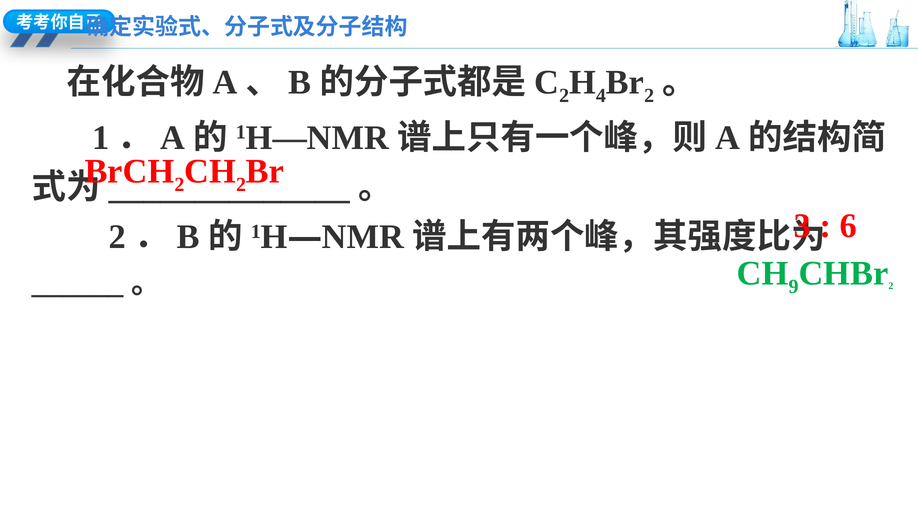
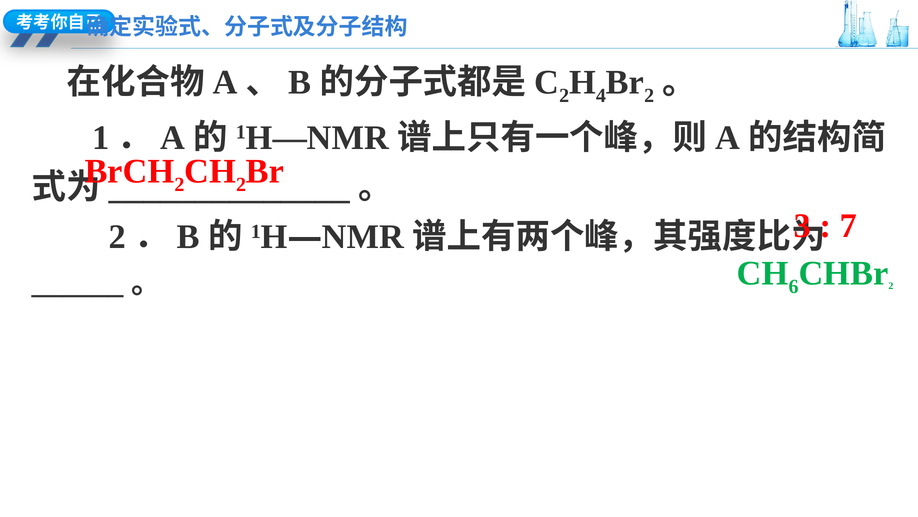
6: 6 -> 7
9: 9 -> 6
